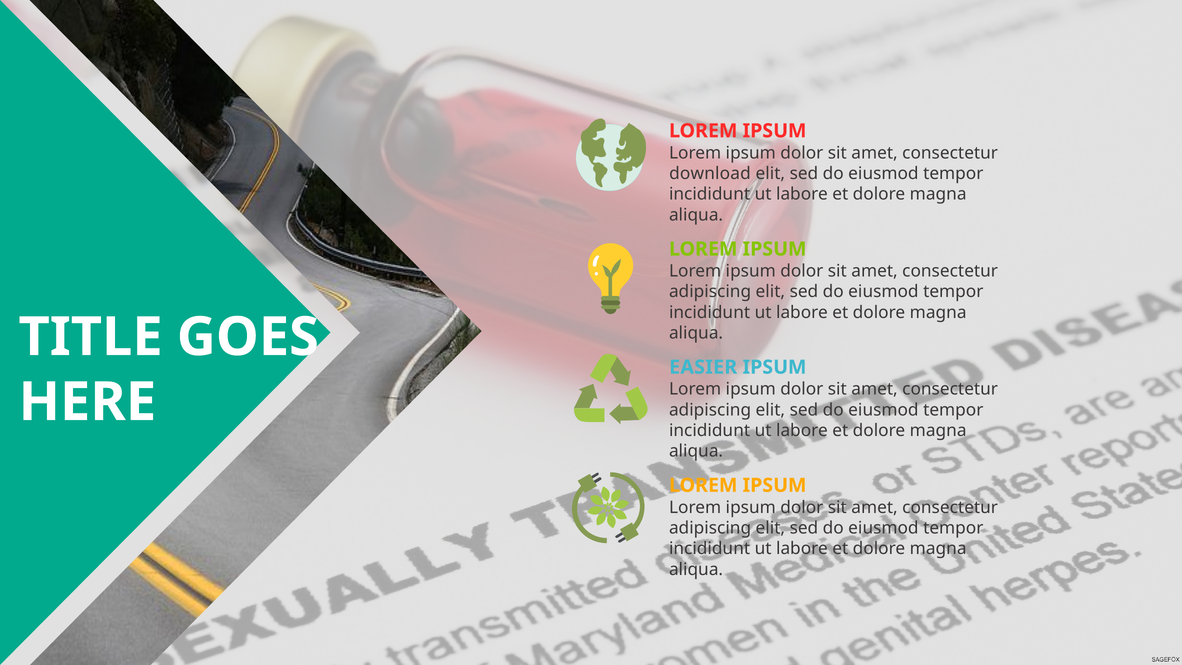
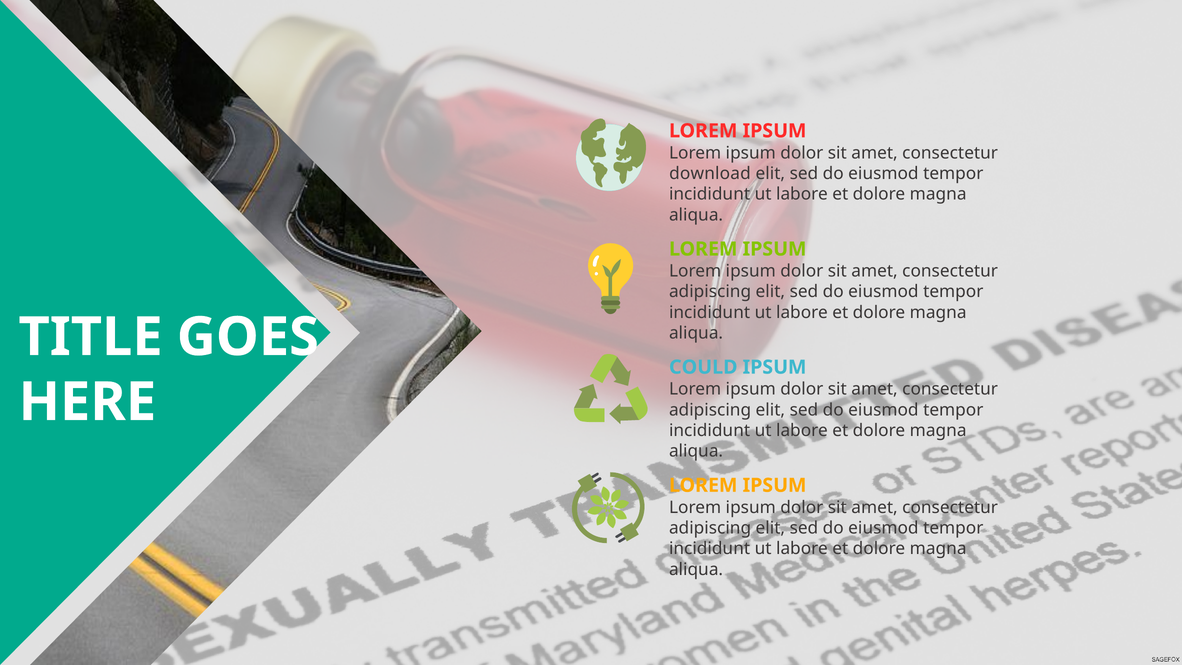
EASIER: EASIER -> COULD
